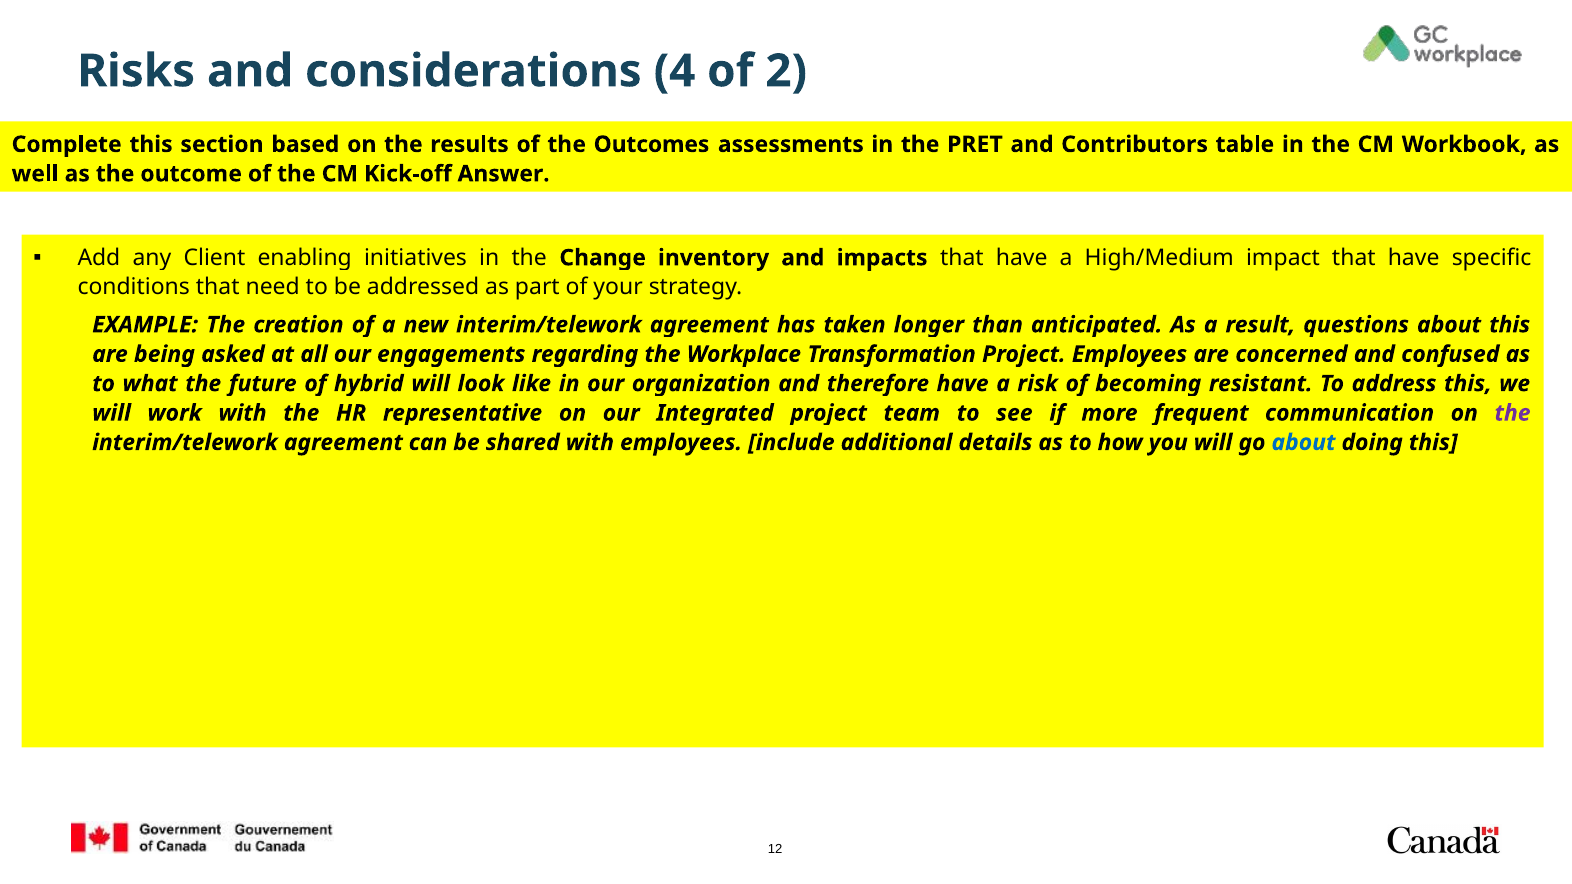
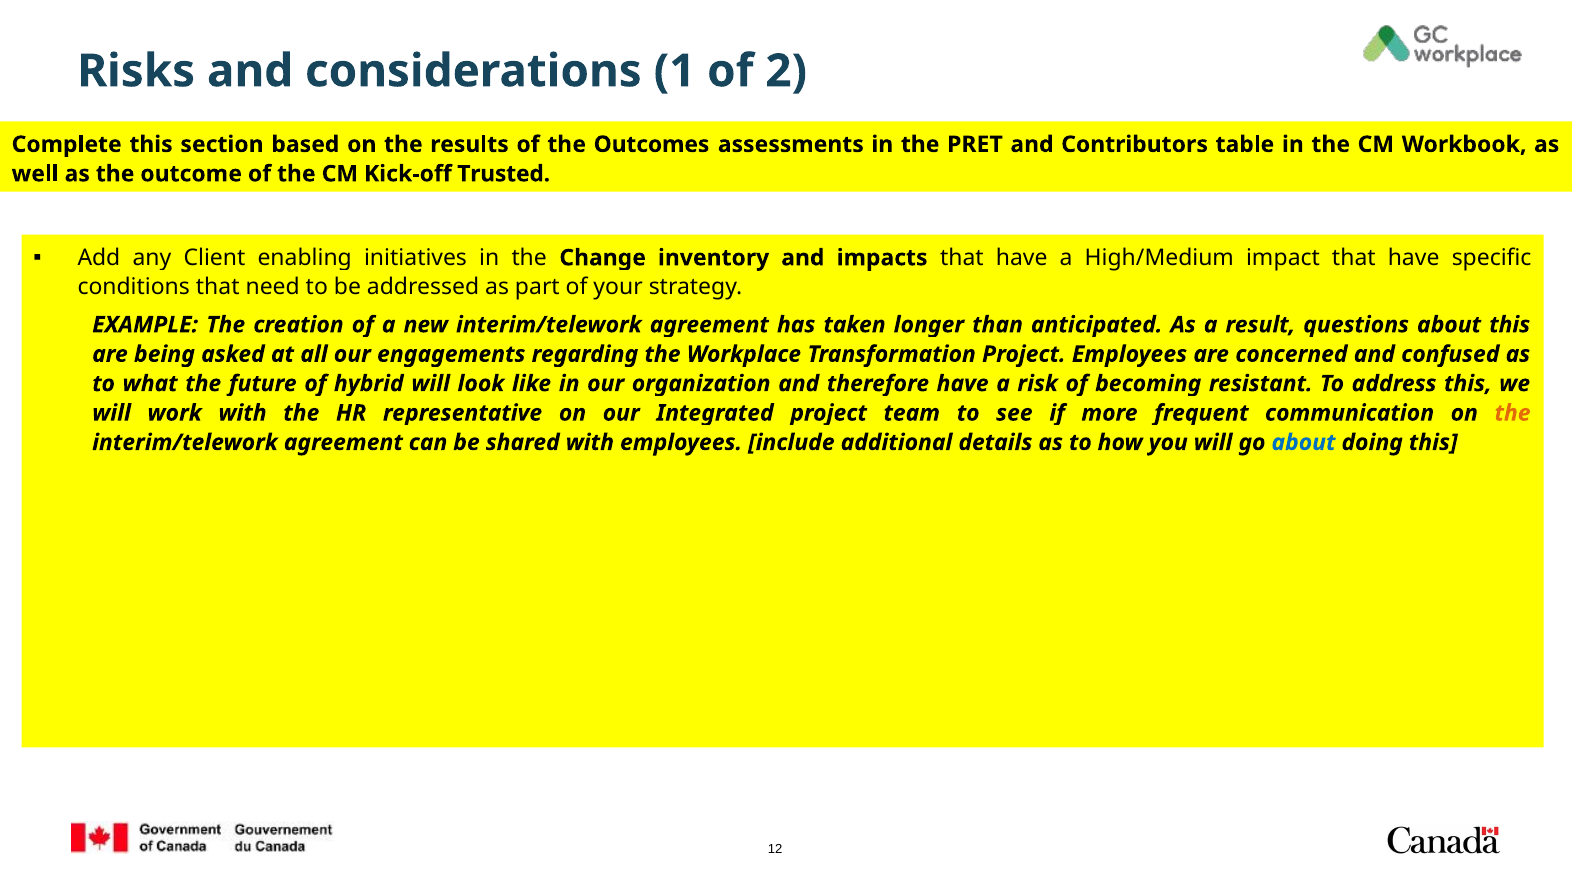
4: 4 -> 1
Answer: Answer -> Trusted
the at (1513, 413) colour: purple -> orange
